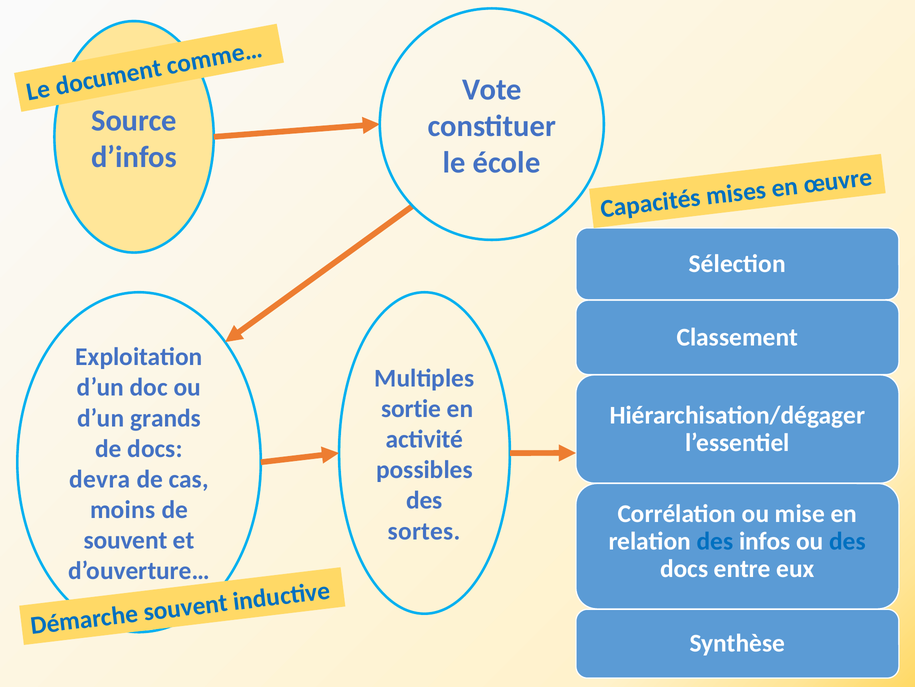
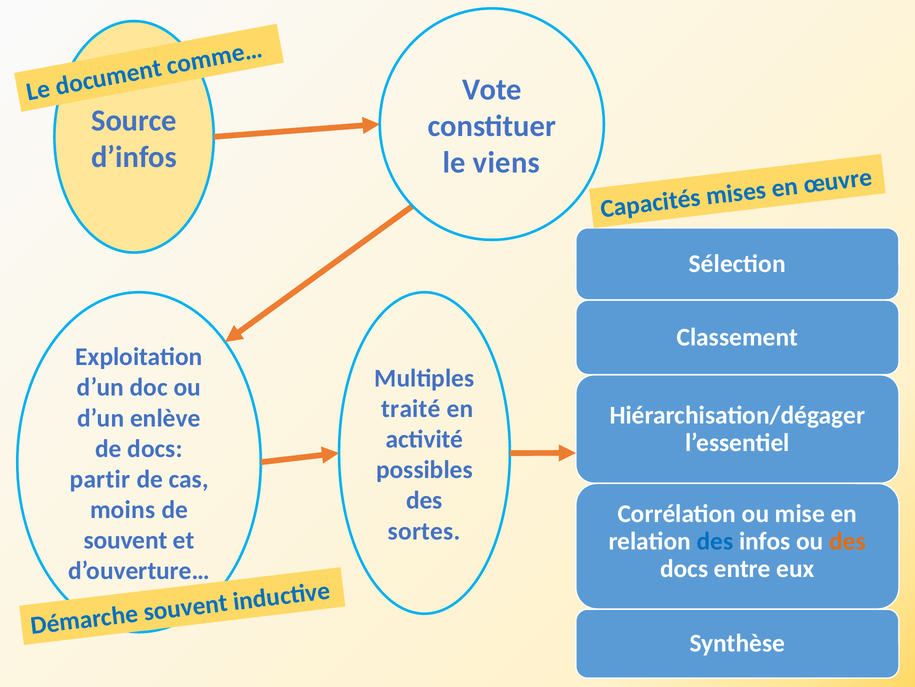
école: école -> viens
sortie: sortie -> traité
grands: grands -> enlève
devra: devra -> partir
des at (847, 541) colour: blue -> orange
